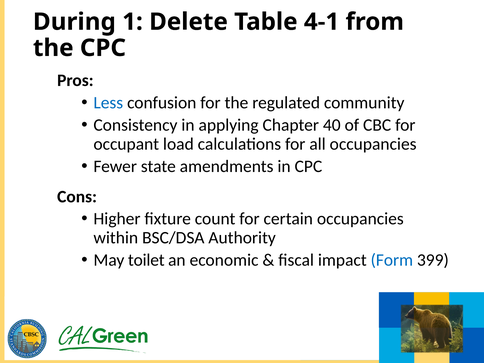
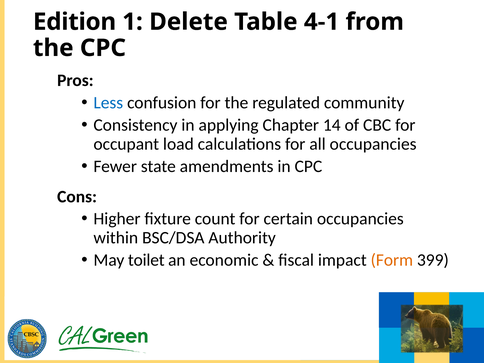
During: During -> Edition
40: 40 -> 14
Form colour: blue -> orange
